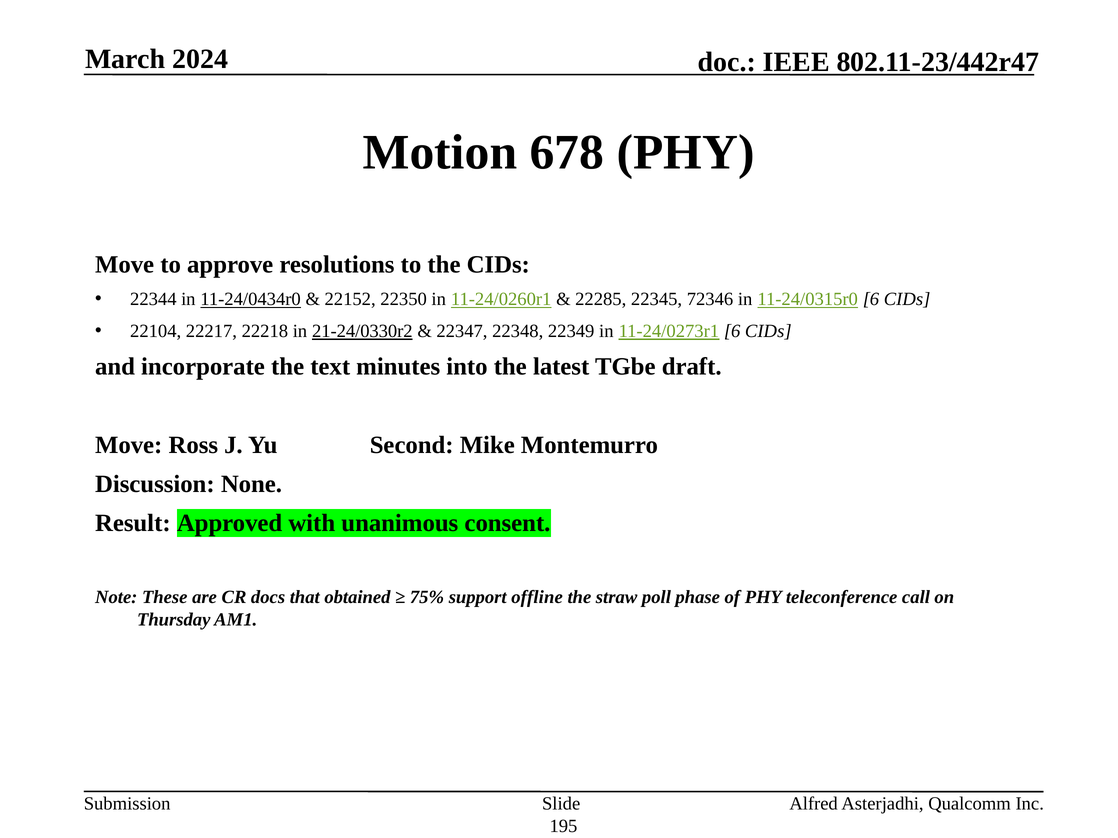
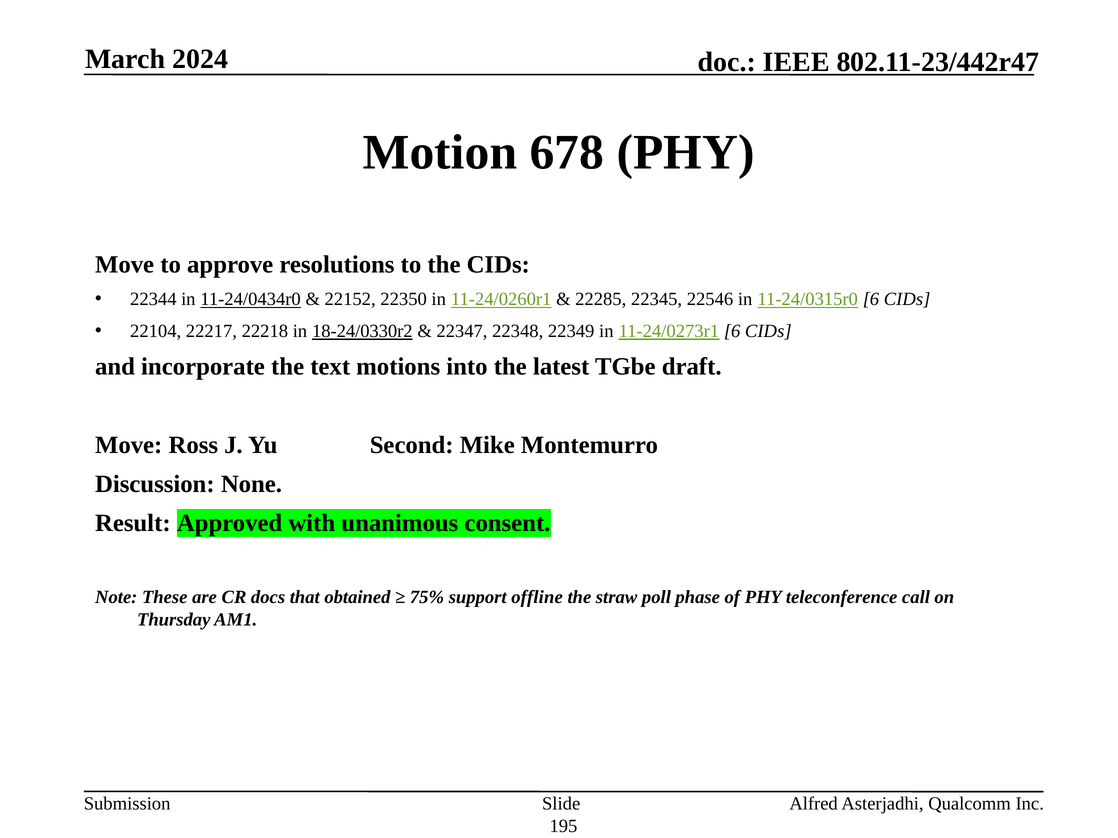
72346: 72346 -> 22546
21-24/0330r2: 21-24/0330r2 -> 18-24/0330r2
minutes: minutes -> motions
